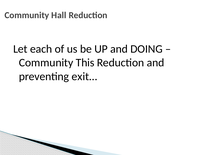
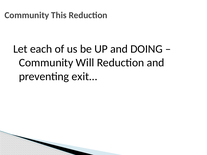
Hall: Hall -> This
This: This -> Will
